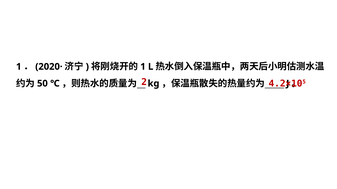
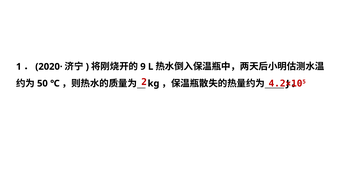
1 at (143, 67): 1 -> 9
